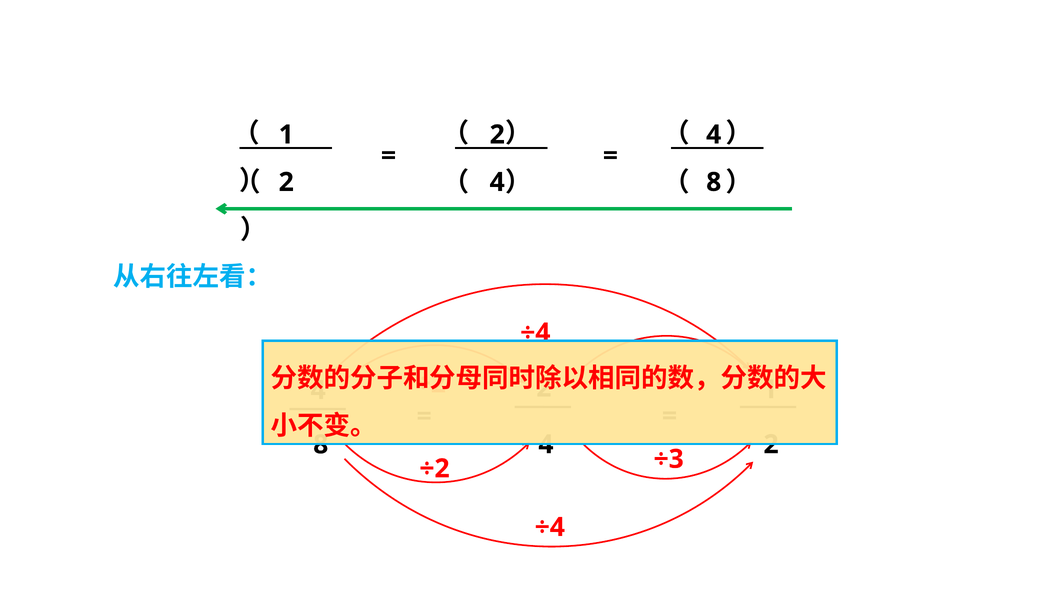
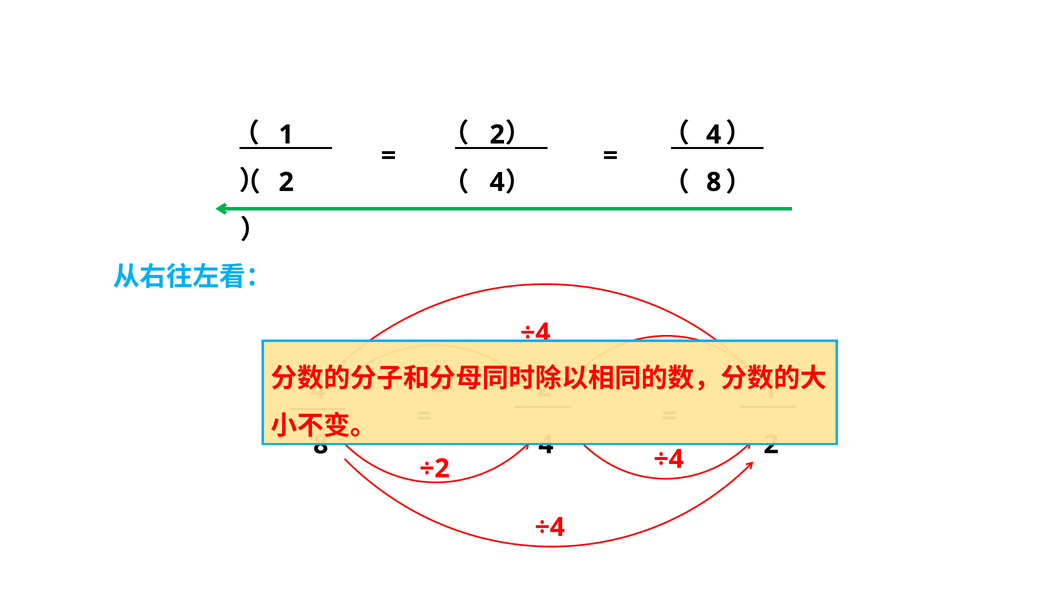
÷2 ÷3: ÷3 -> ÷4
